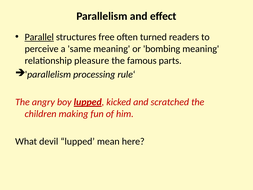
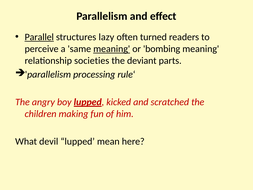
free: free -> lazy
meaning at (112, 49) underline: none -> present
pleasure: pleasure -> societies
famous: famous -> deviant
